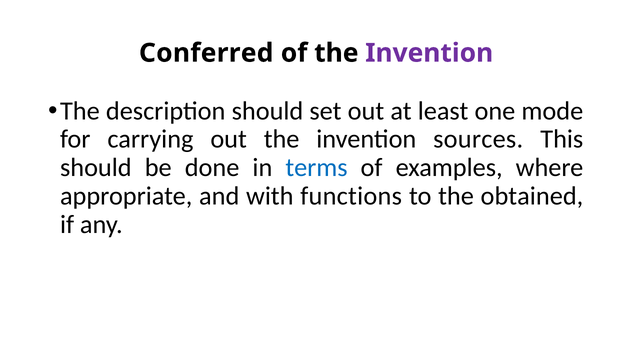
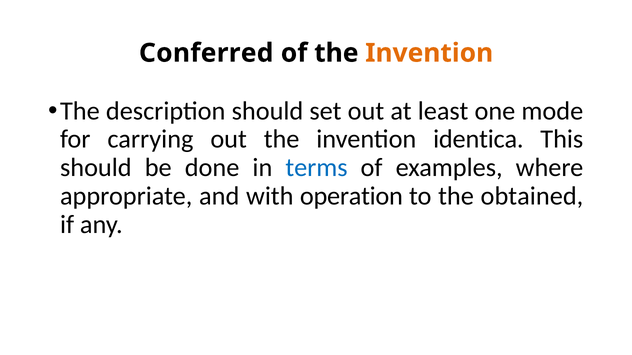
Invention at (429, 53) colour: purple -> orange
sources: sources -> identica
functions: functions -> operation
